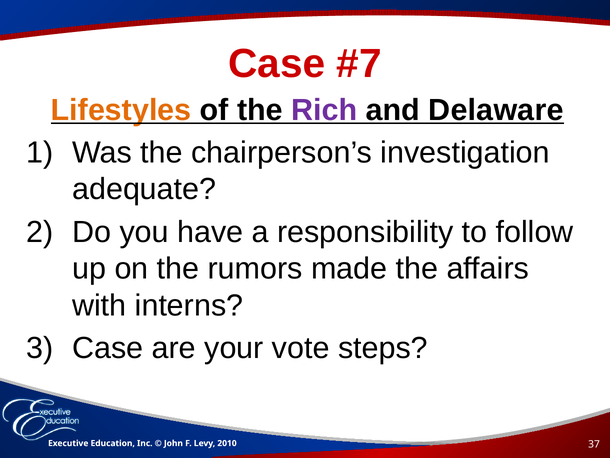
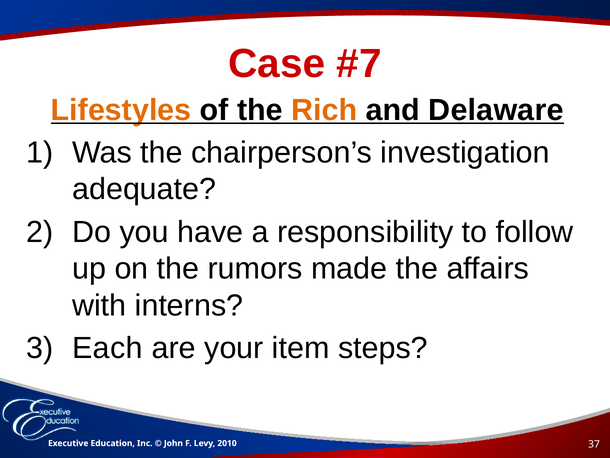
Rich colour: purple -> orange
Case at (108, 348): Case -> Each
vote: vote -> item
